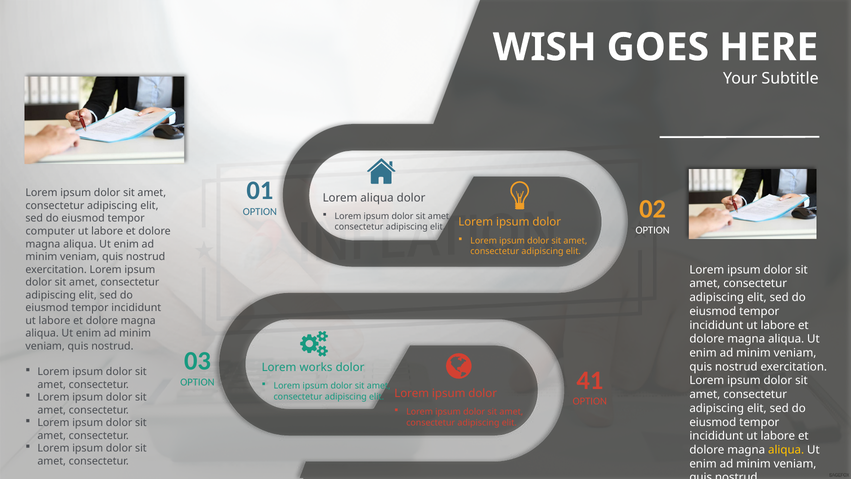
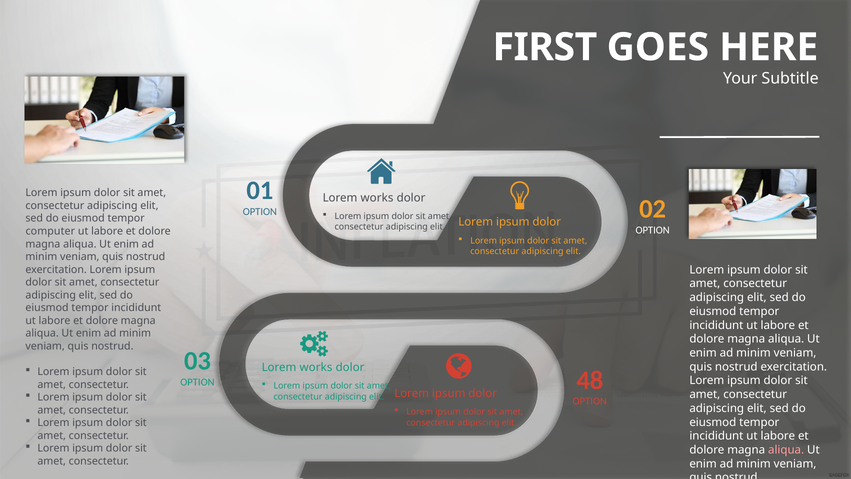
WISH: WISH -> FIRST
aliqua at (377, 198): aliqua -> works
41: 41 -> 48
aliqua at (786, 450) colour: yellow -> pink
